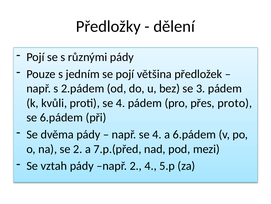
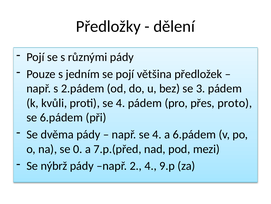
se 2: 2 -> 0
vztah: vztah -> nýbrž
5.p: 5.p -> 9.p
